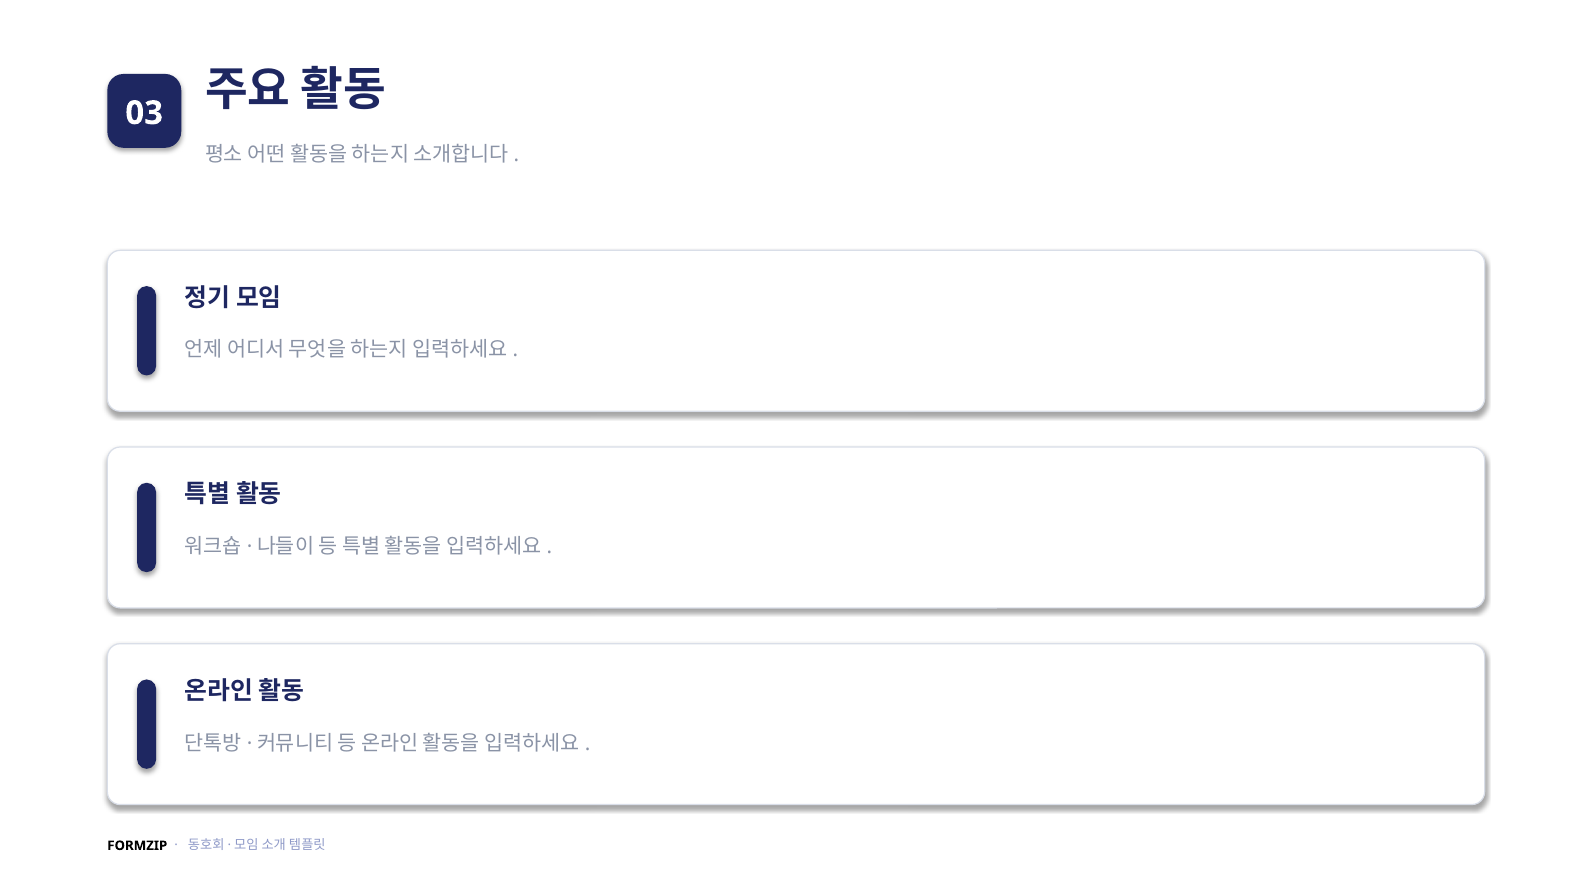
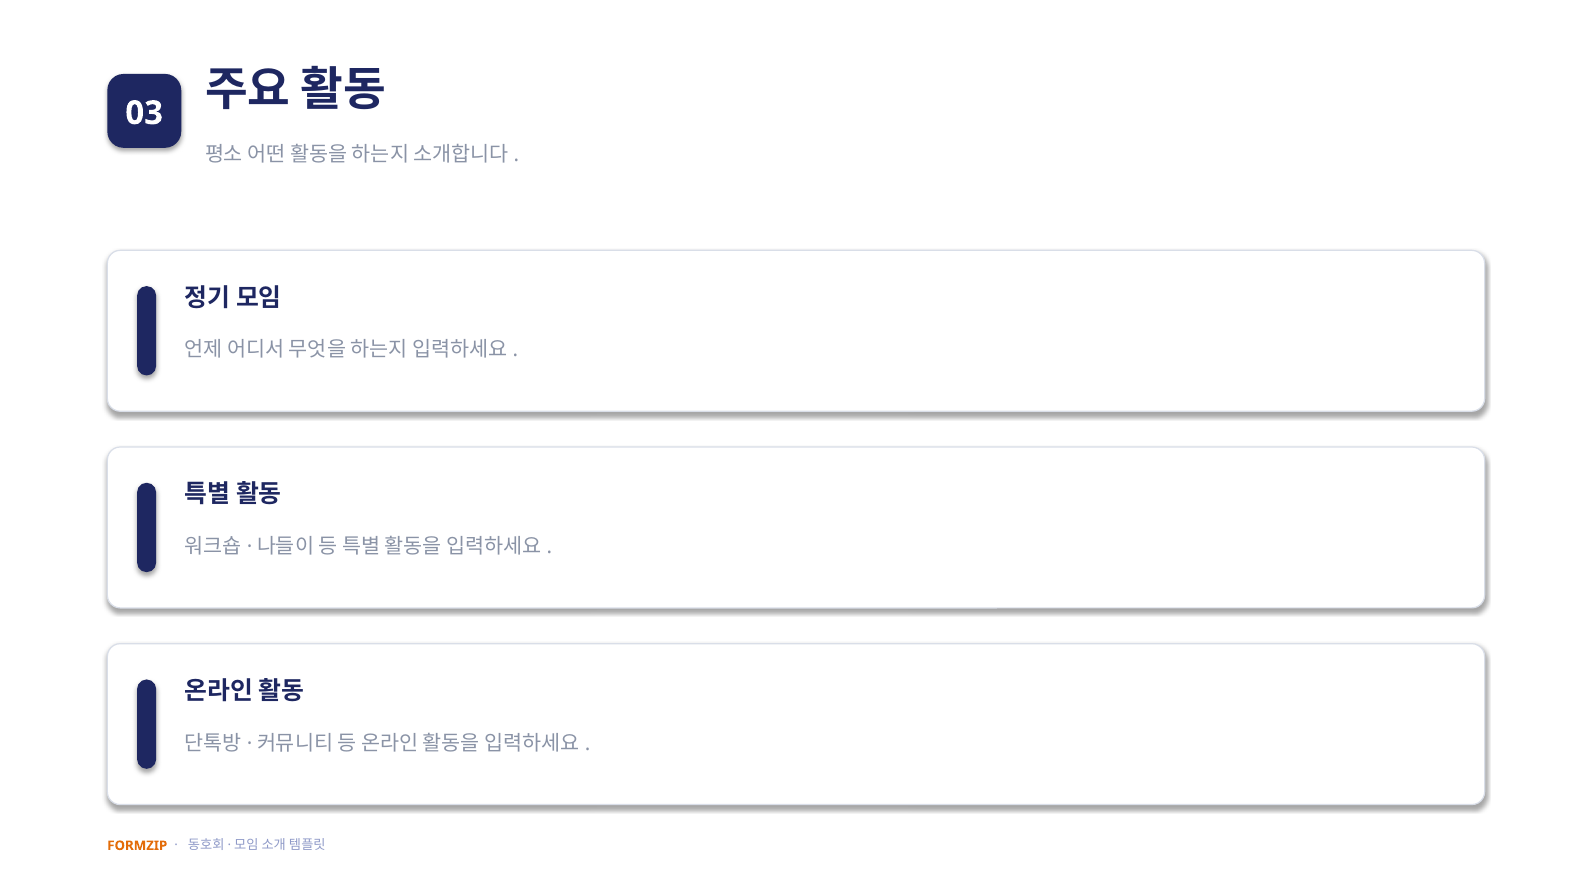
FORMZIP colour: black -> orange
